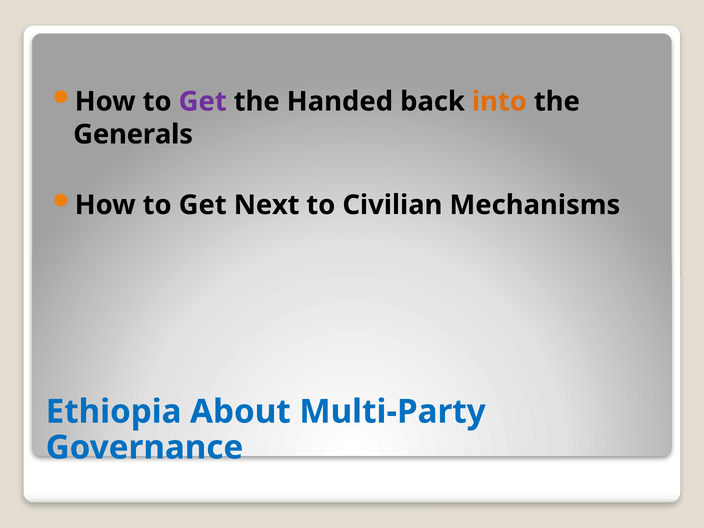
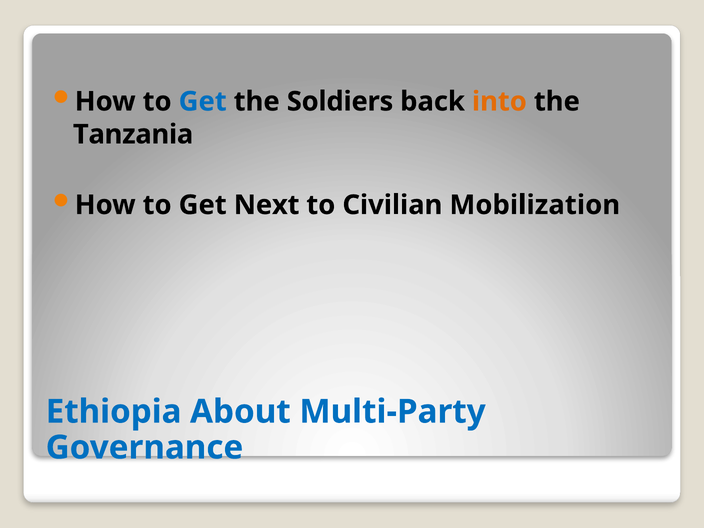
Get at (203, 102) colour: purple -> blue
Handed: Handed -> Soldiers
Generals: Generals -> Tanzania
Mechanisms: Mechanisms -> Mobilization
